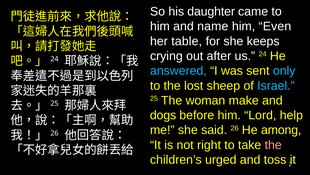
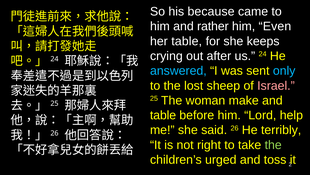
daughter: daughter -> because
name: name -> rather
Israel colour: light blue -> pink
dogs at (163, 115): dogs -> table
among: among -> terribly
the at (273, 144) colour: pink -> light green
